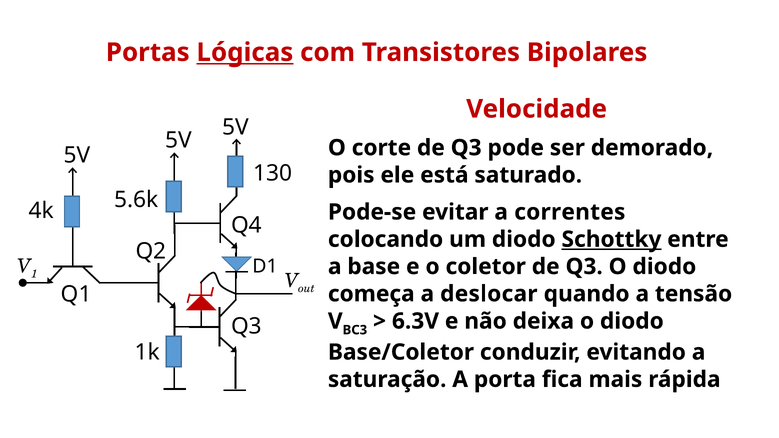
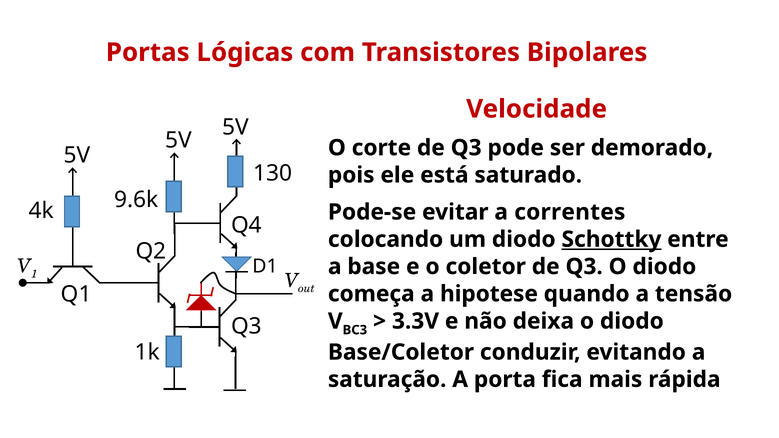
Lógicas underline: present -> none
5.6k: 5.6k -> 9.6k
deslocar: deslocar -> hipotese
6.3V: 6.3V -> 3.3V
